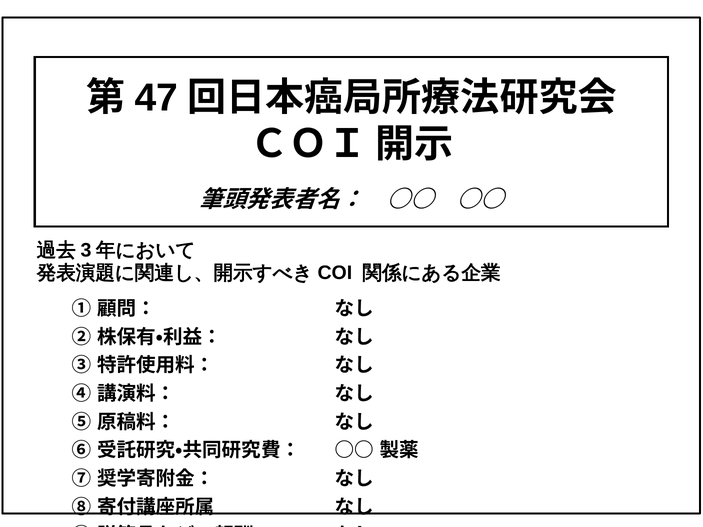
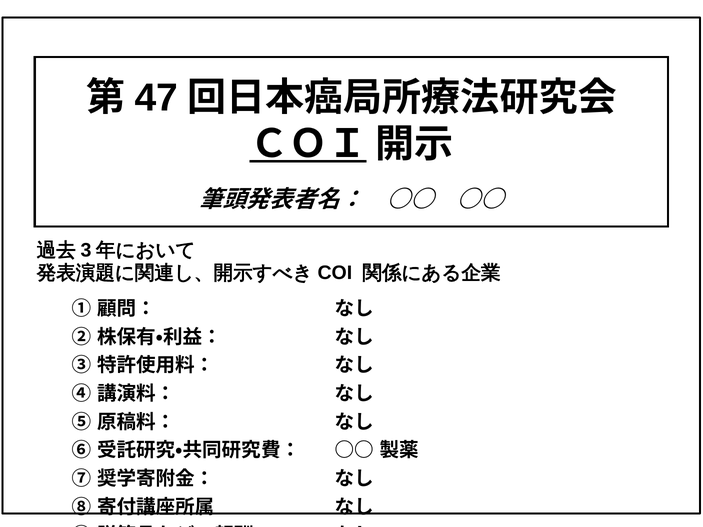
ＣＯＩ underline: none -> present
